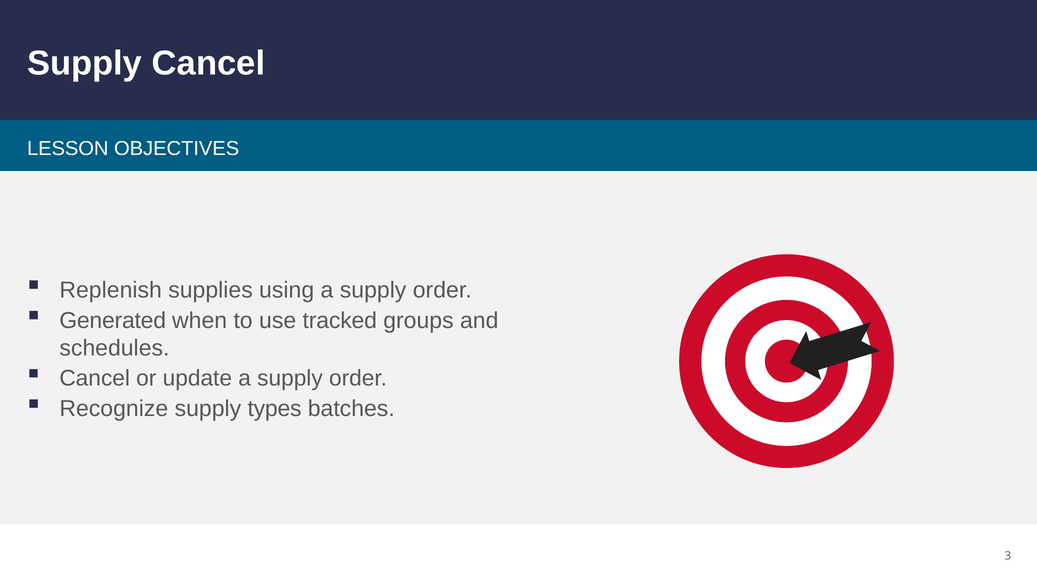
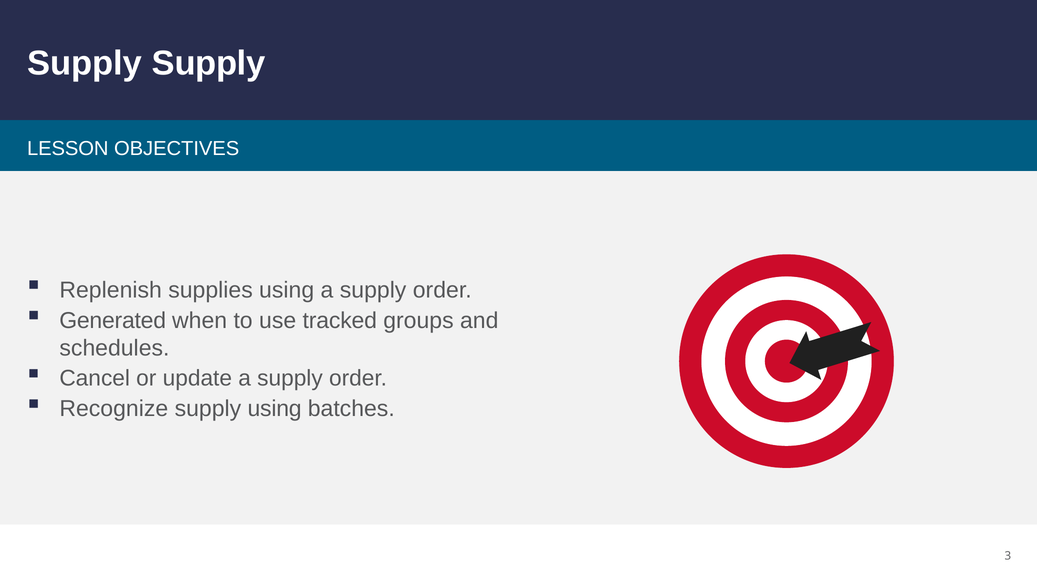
Supply Cancel: Cancel -> Supply
supply types: types -> using
